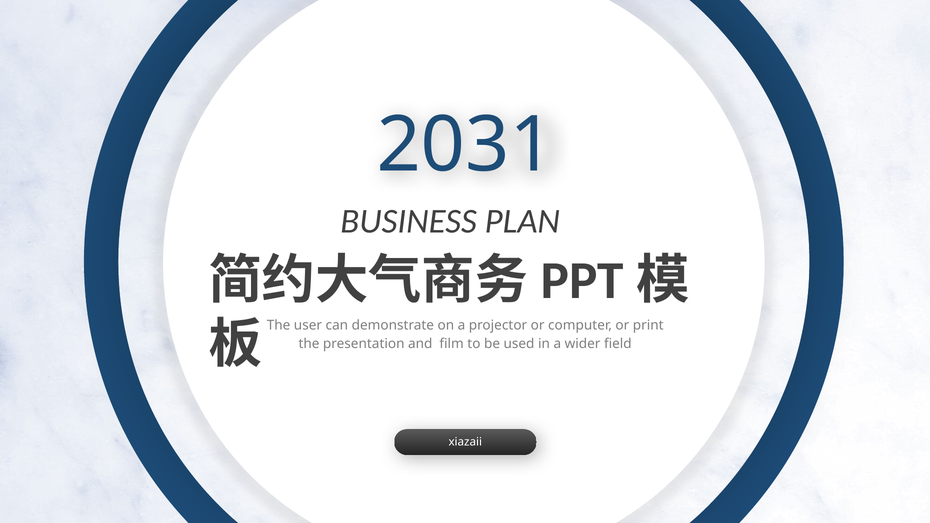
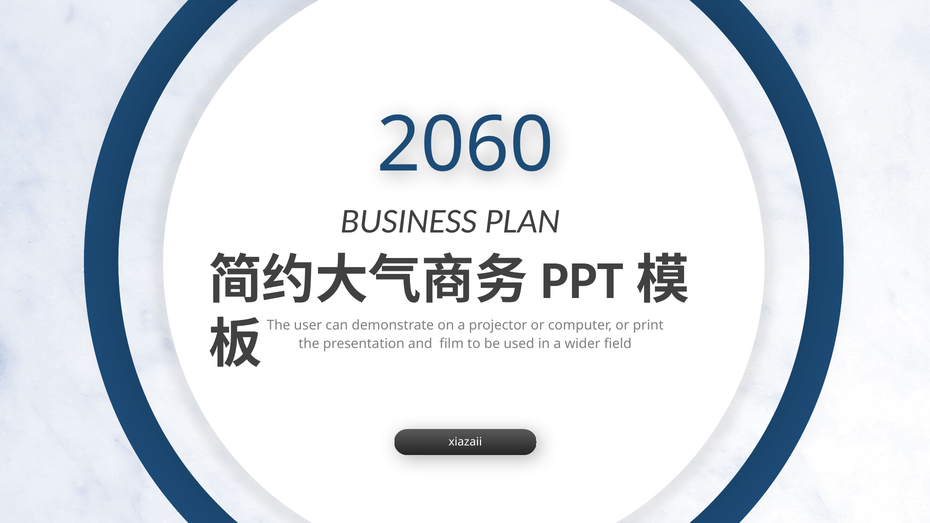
2031: 2031 -> 2060
